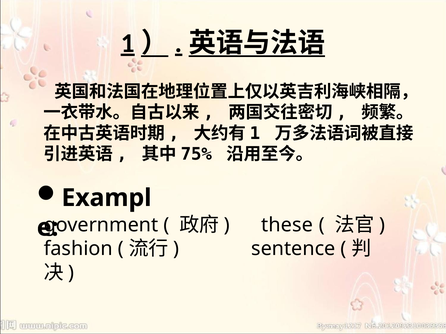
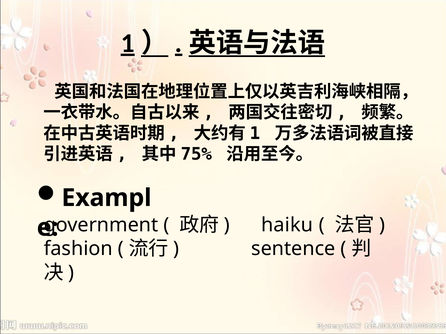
these: these -> haiku
